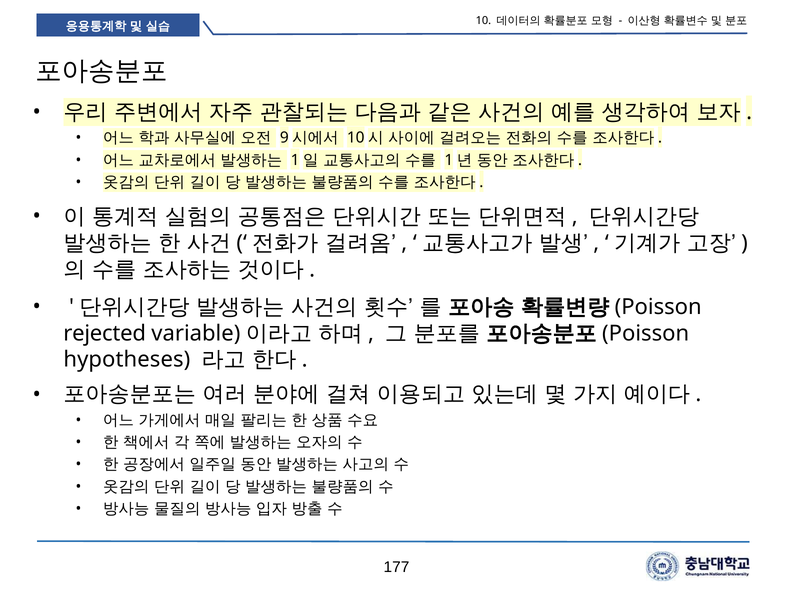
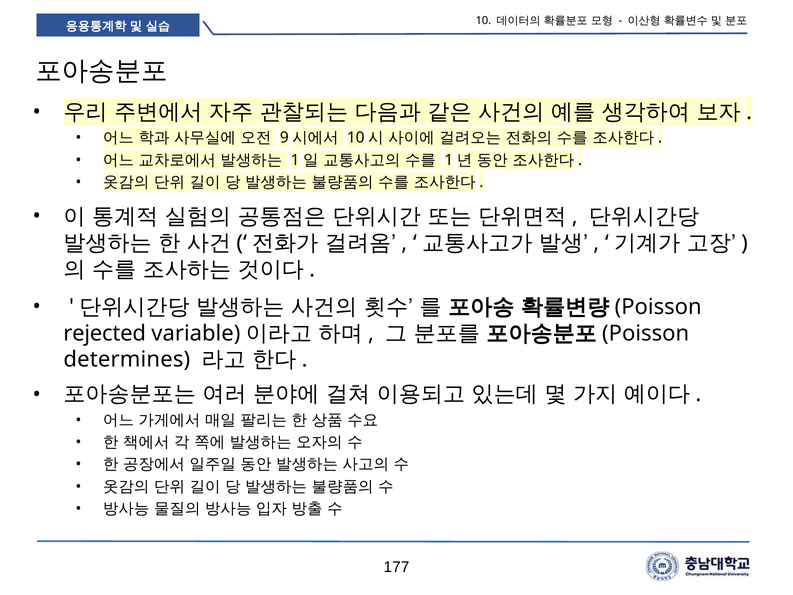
hypotheses: hypotheses -> determines
